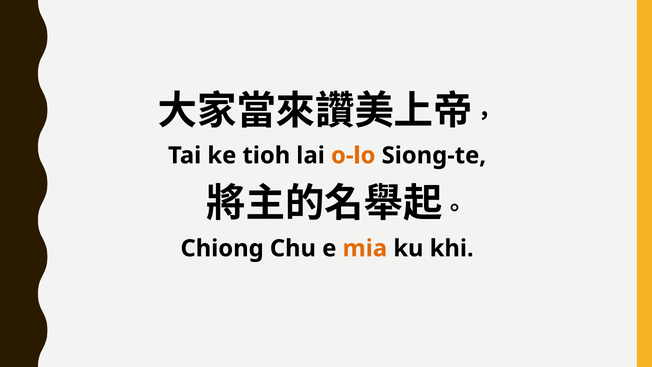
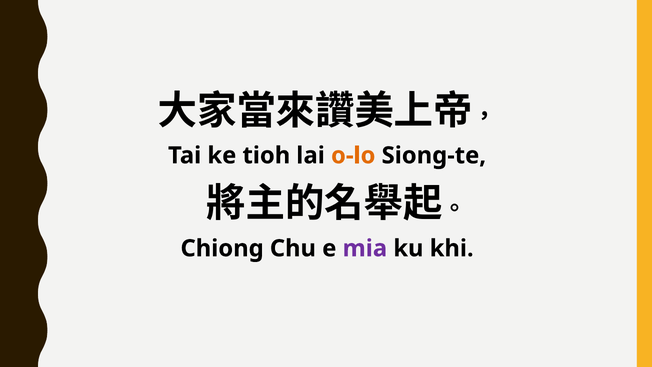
mia colour: orange -> purple
